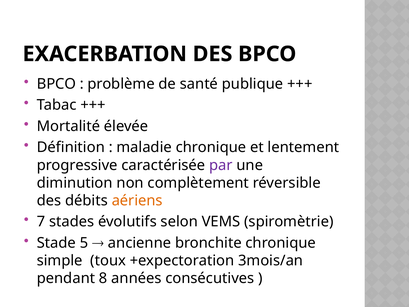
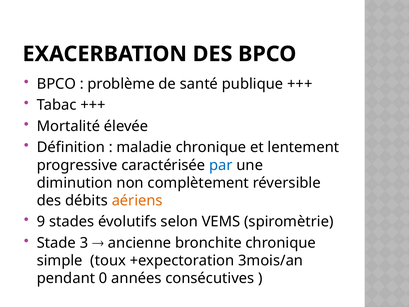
par colour: purple -> blue
7: 7 -> 9
5: 5 -> 3
8: 8 -> 0
